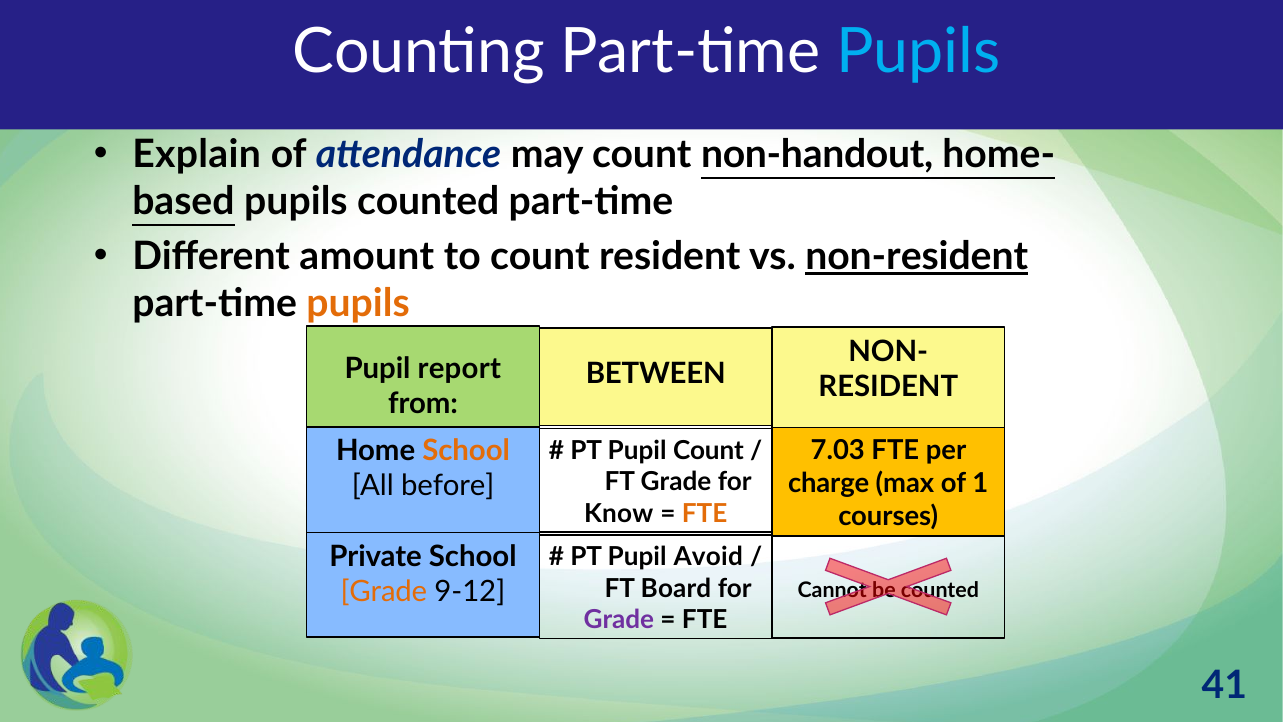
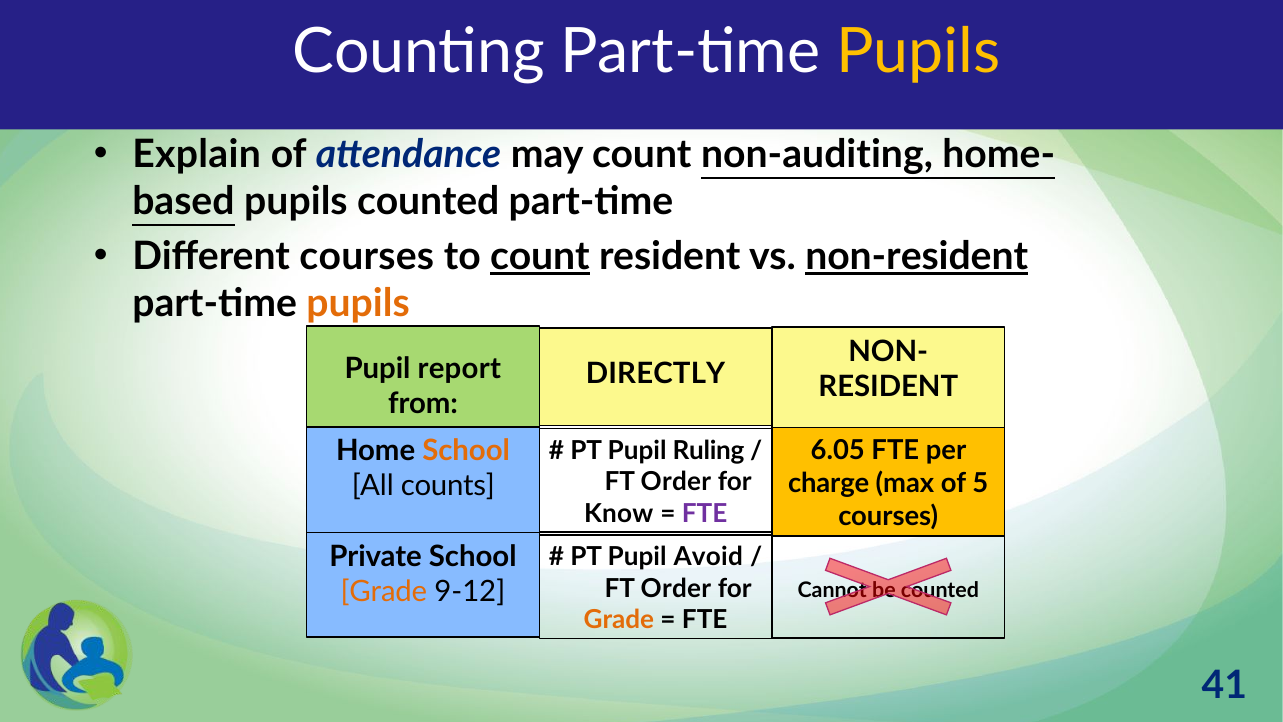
Pupils at (918, 52) colour: light blue -> yellow
non-handout: non-handout -> non-auditing
Different amount: amount -> courses
count at (540, 257) underline: none -> present
BETWEEN: BETWEEN -> DIRECTLY
7.03: 7.03 -> 6.05
Pupil Count: Count -> Ruling
Grade at (676, 482): Grade -> Order
1: 1 -> 5
before: before -> counts
FTE at (705, 514) colour: orange -> purple
Board at (676, 589): Board -> Order
Grade at (619, 620) colour: purple -> orange
